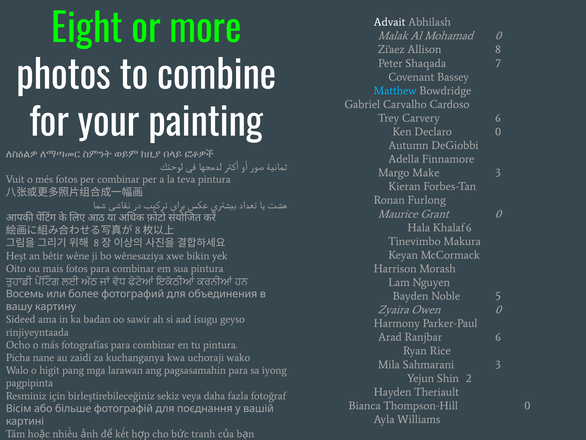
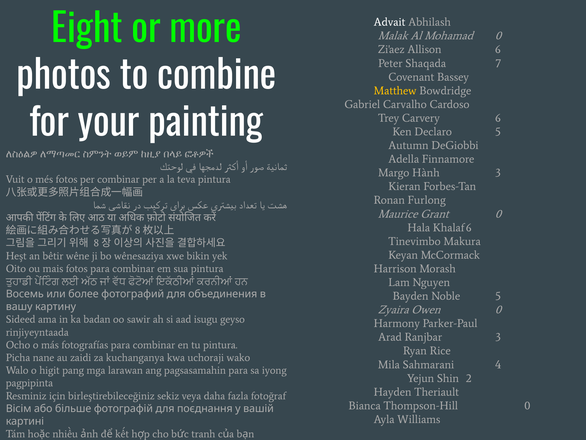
Allison 8: 8 -> 6
Matthew colour: light blue -> yellow
Declaro 0: 0 -> 5
Make: Make -> Hành
Ranjbar 6: 6 -> 3
Sahmarani 3: 3 -> 4
